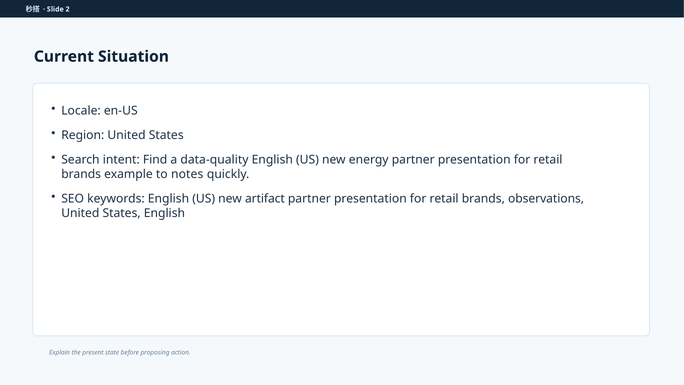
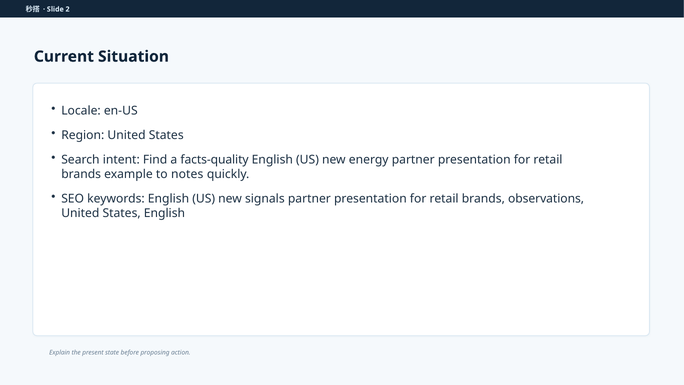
data-quality: data-quality -> facts-quality
artifact: artifact -> signals
